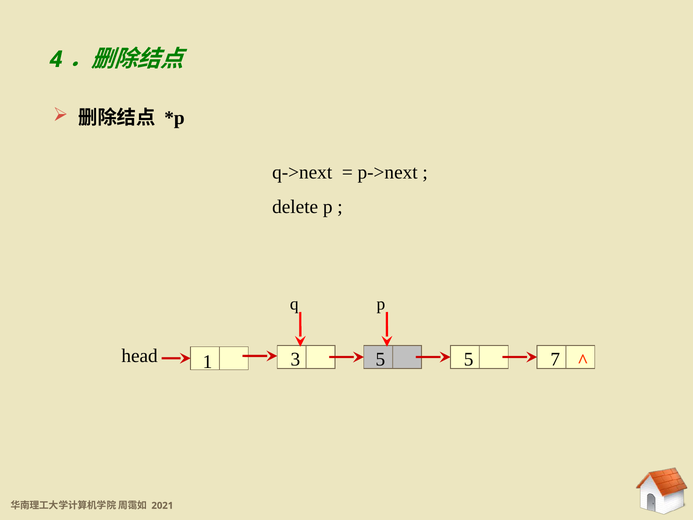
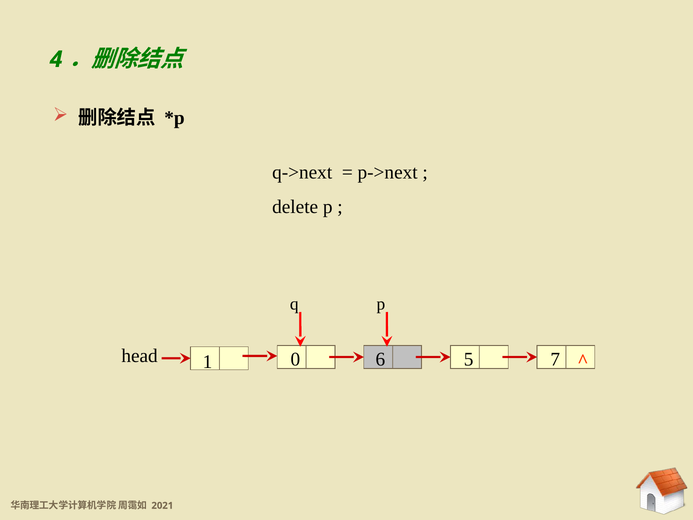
head 5: 5 -> 6
3: 3 -> 0
